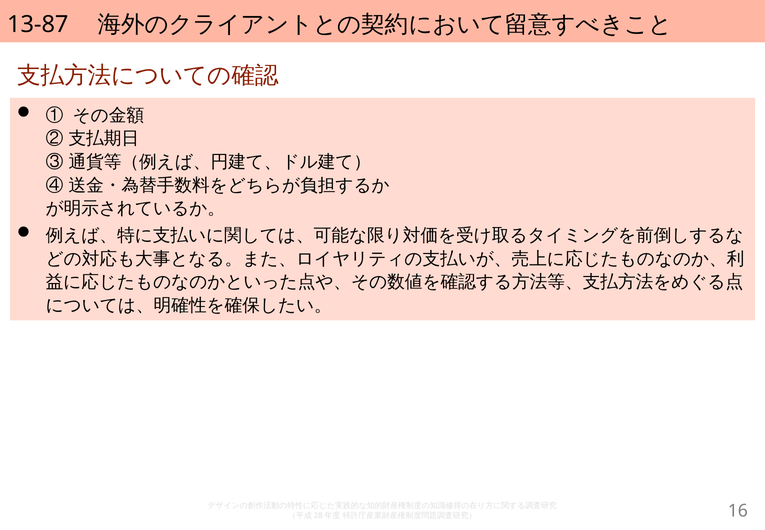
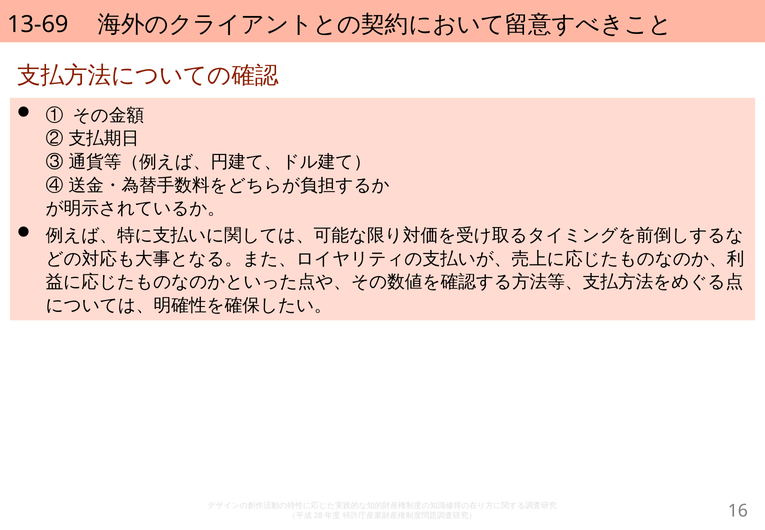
13-87: 13-87 -> 13-69
